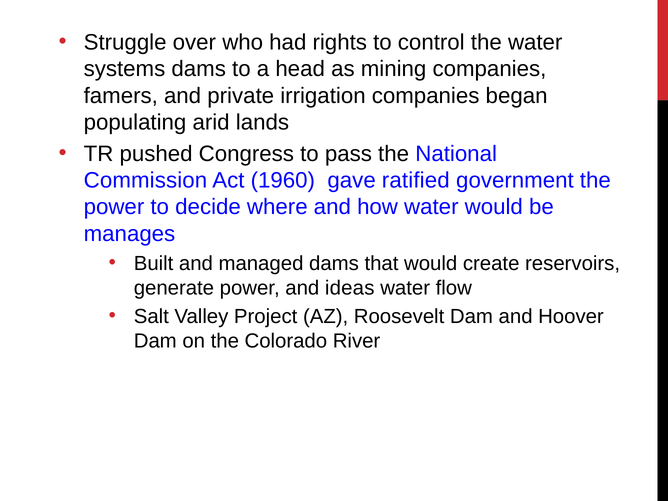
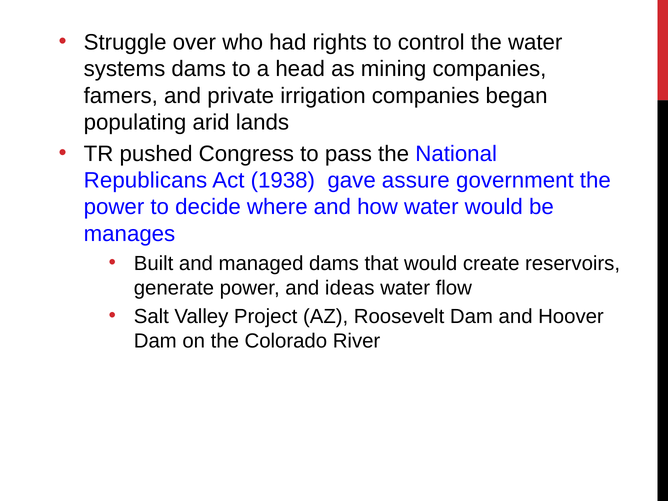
Commission: Commission -> Republicans
1960: 1960 -> 1938
ratified: ratified -> assure
